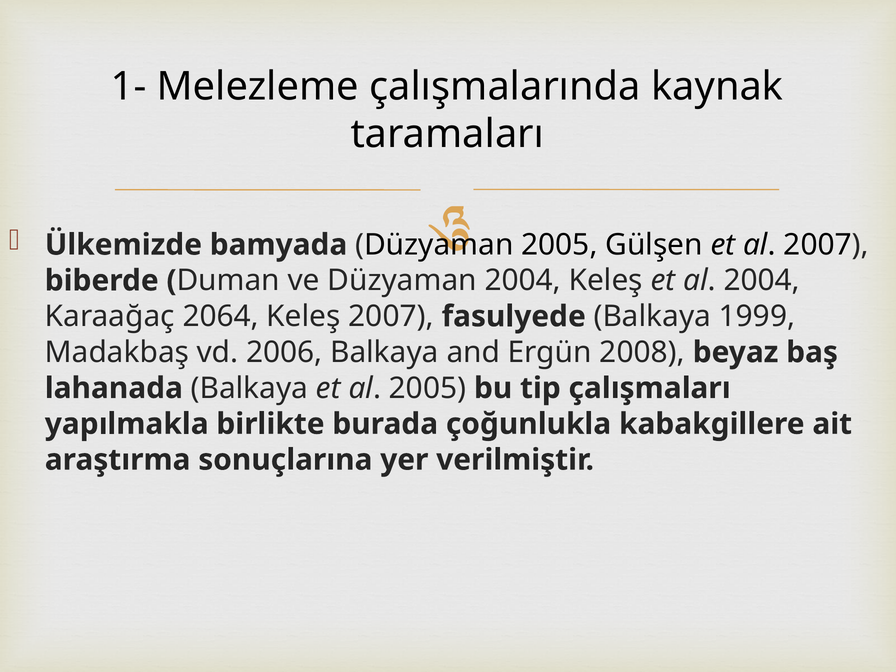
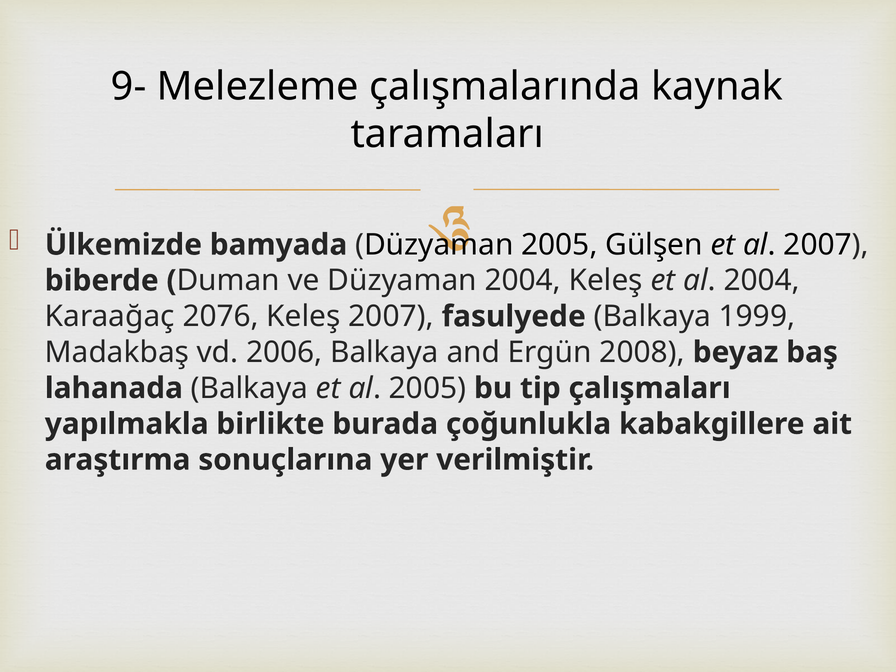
1-: 1- -> 9-
2064: 2064 -> 2076
